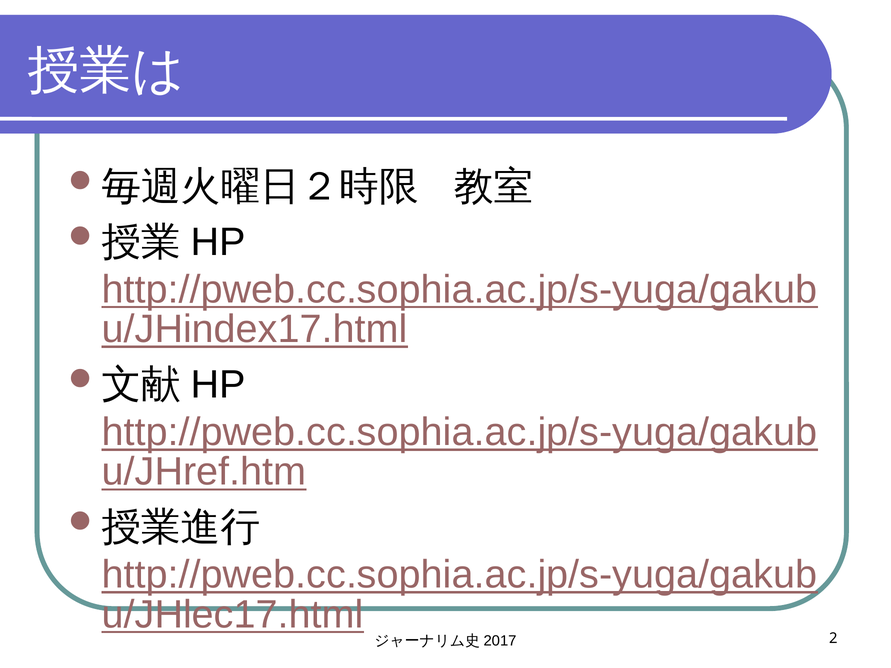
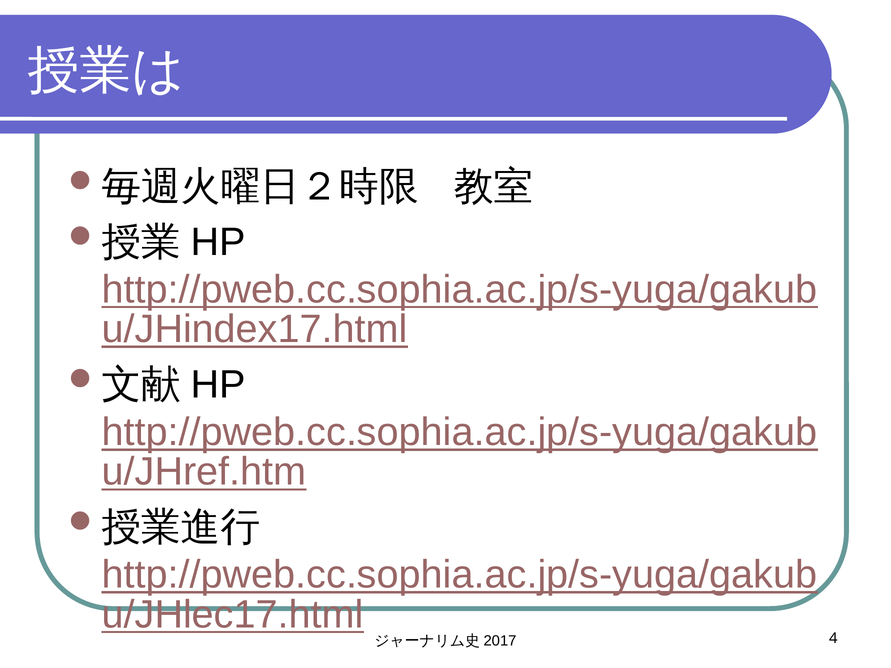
2: 2 -> 4
